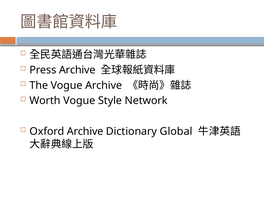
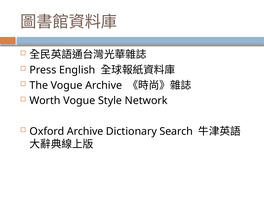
Press Archive: Archive -> English
Global: Global -> Search
